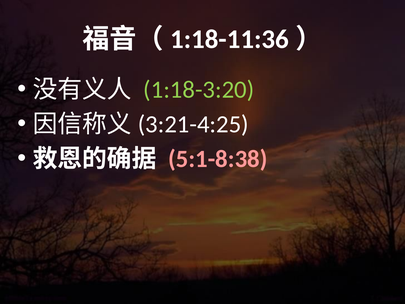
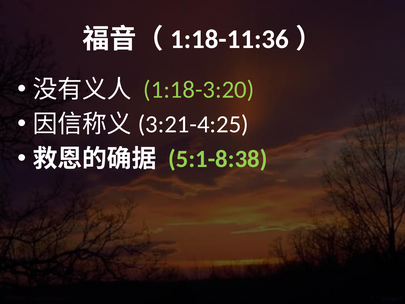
5:1-8:38 colour: pink -> light green
